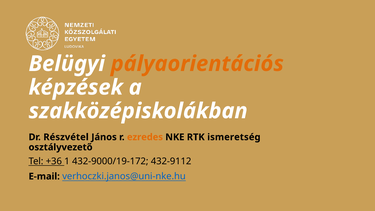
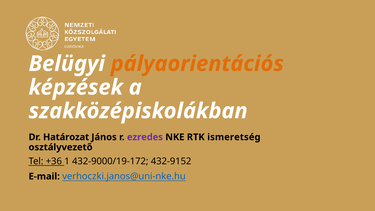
Részvétel: Részvétel -> Határozat
ezredes colour: orange -> purple
432-9112: 432-9112 -> 432-9152
